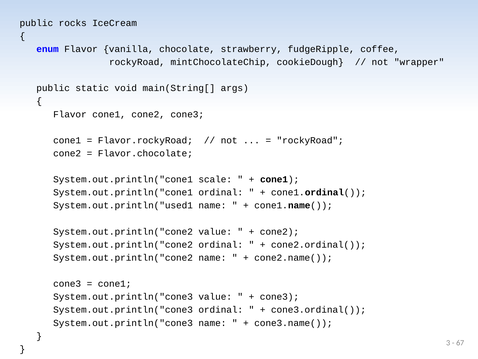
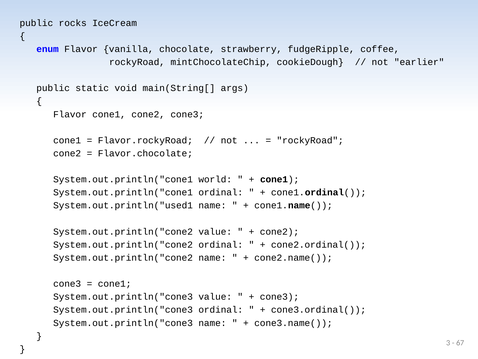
wrapper: wrapper -> earlier
scale: scale -> world
